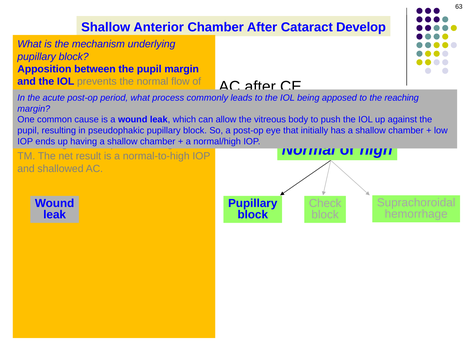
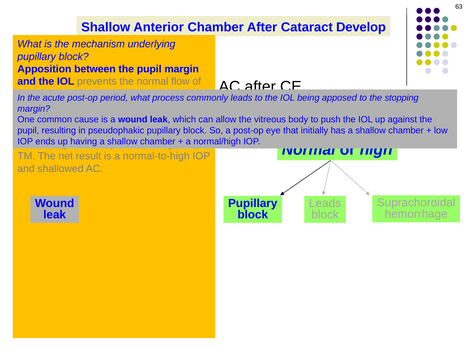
reaching: reaching -> stopping
Check at (325, 203): Check -> Leads
